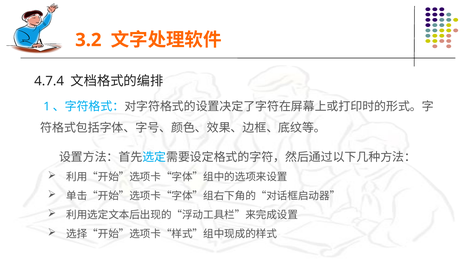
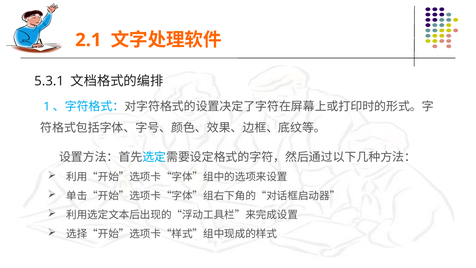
3.2: 3.2 -> 2.1
4.7.4: 4.7.4 -> 5.3.1
